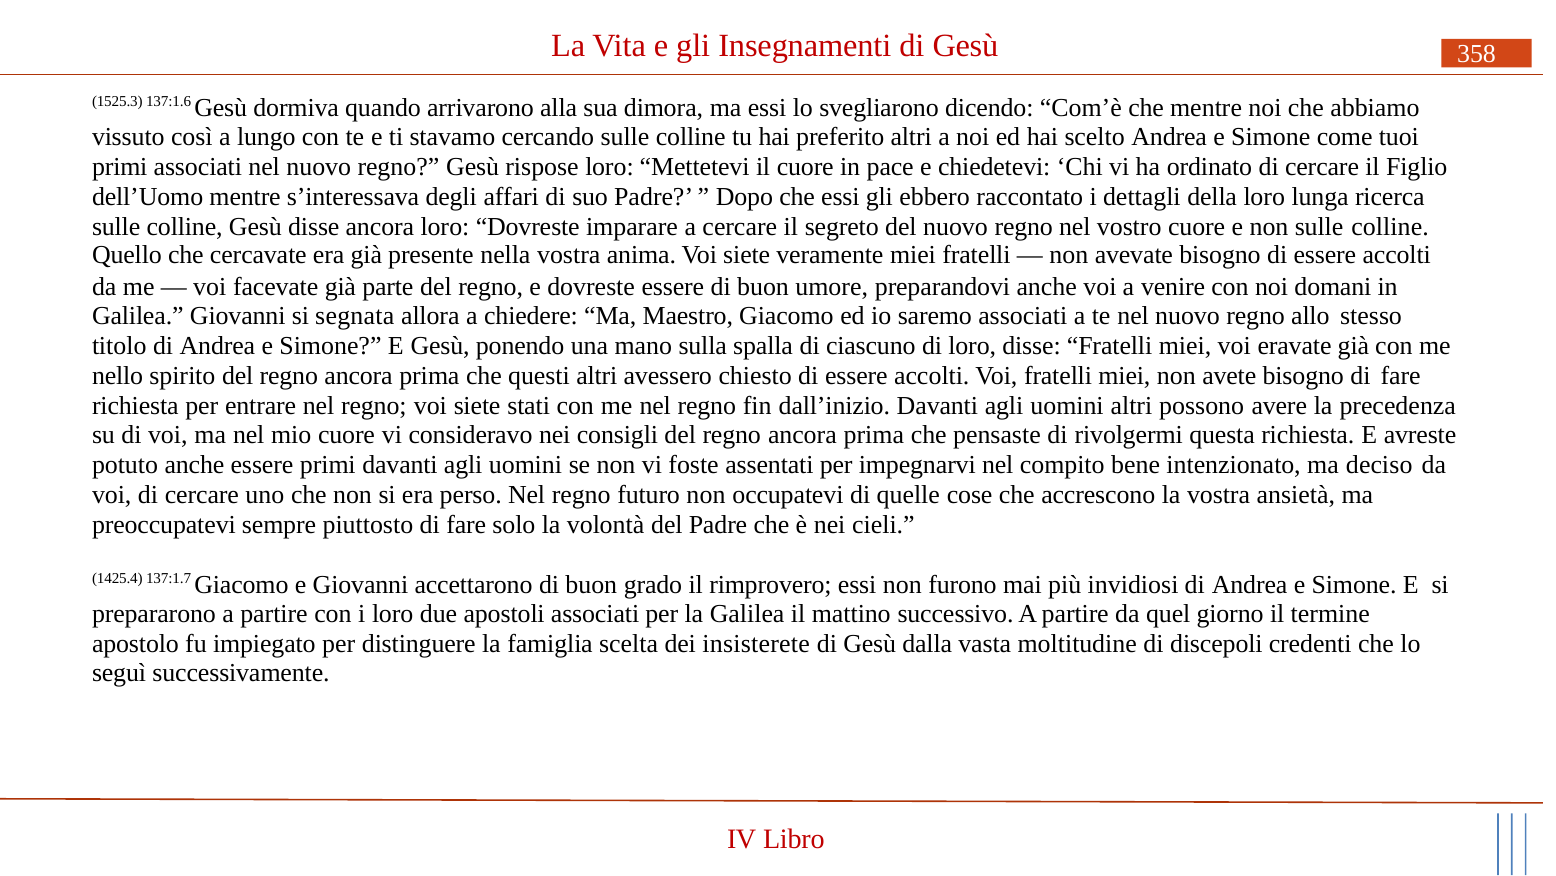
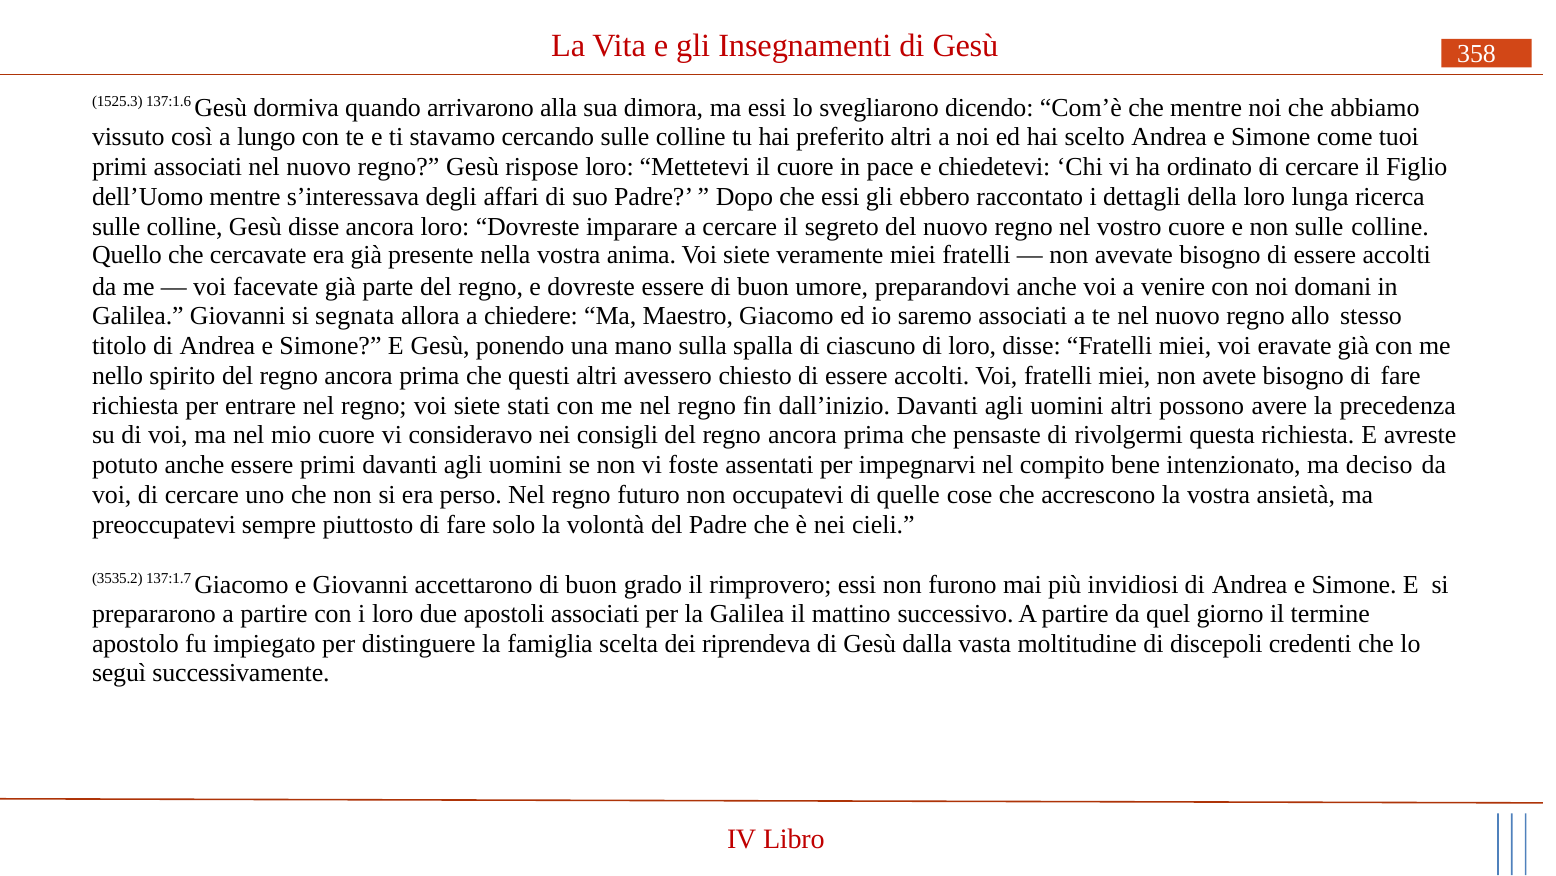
1425.4: 1425.4 -> 3535.2
insisterete: insisterete -> riprendeva
